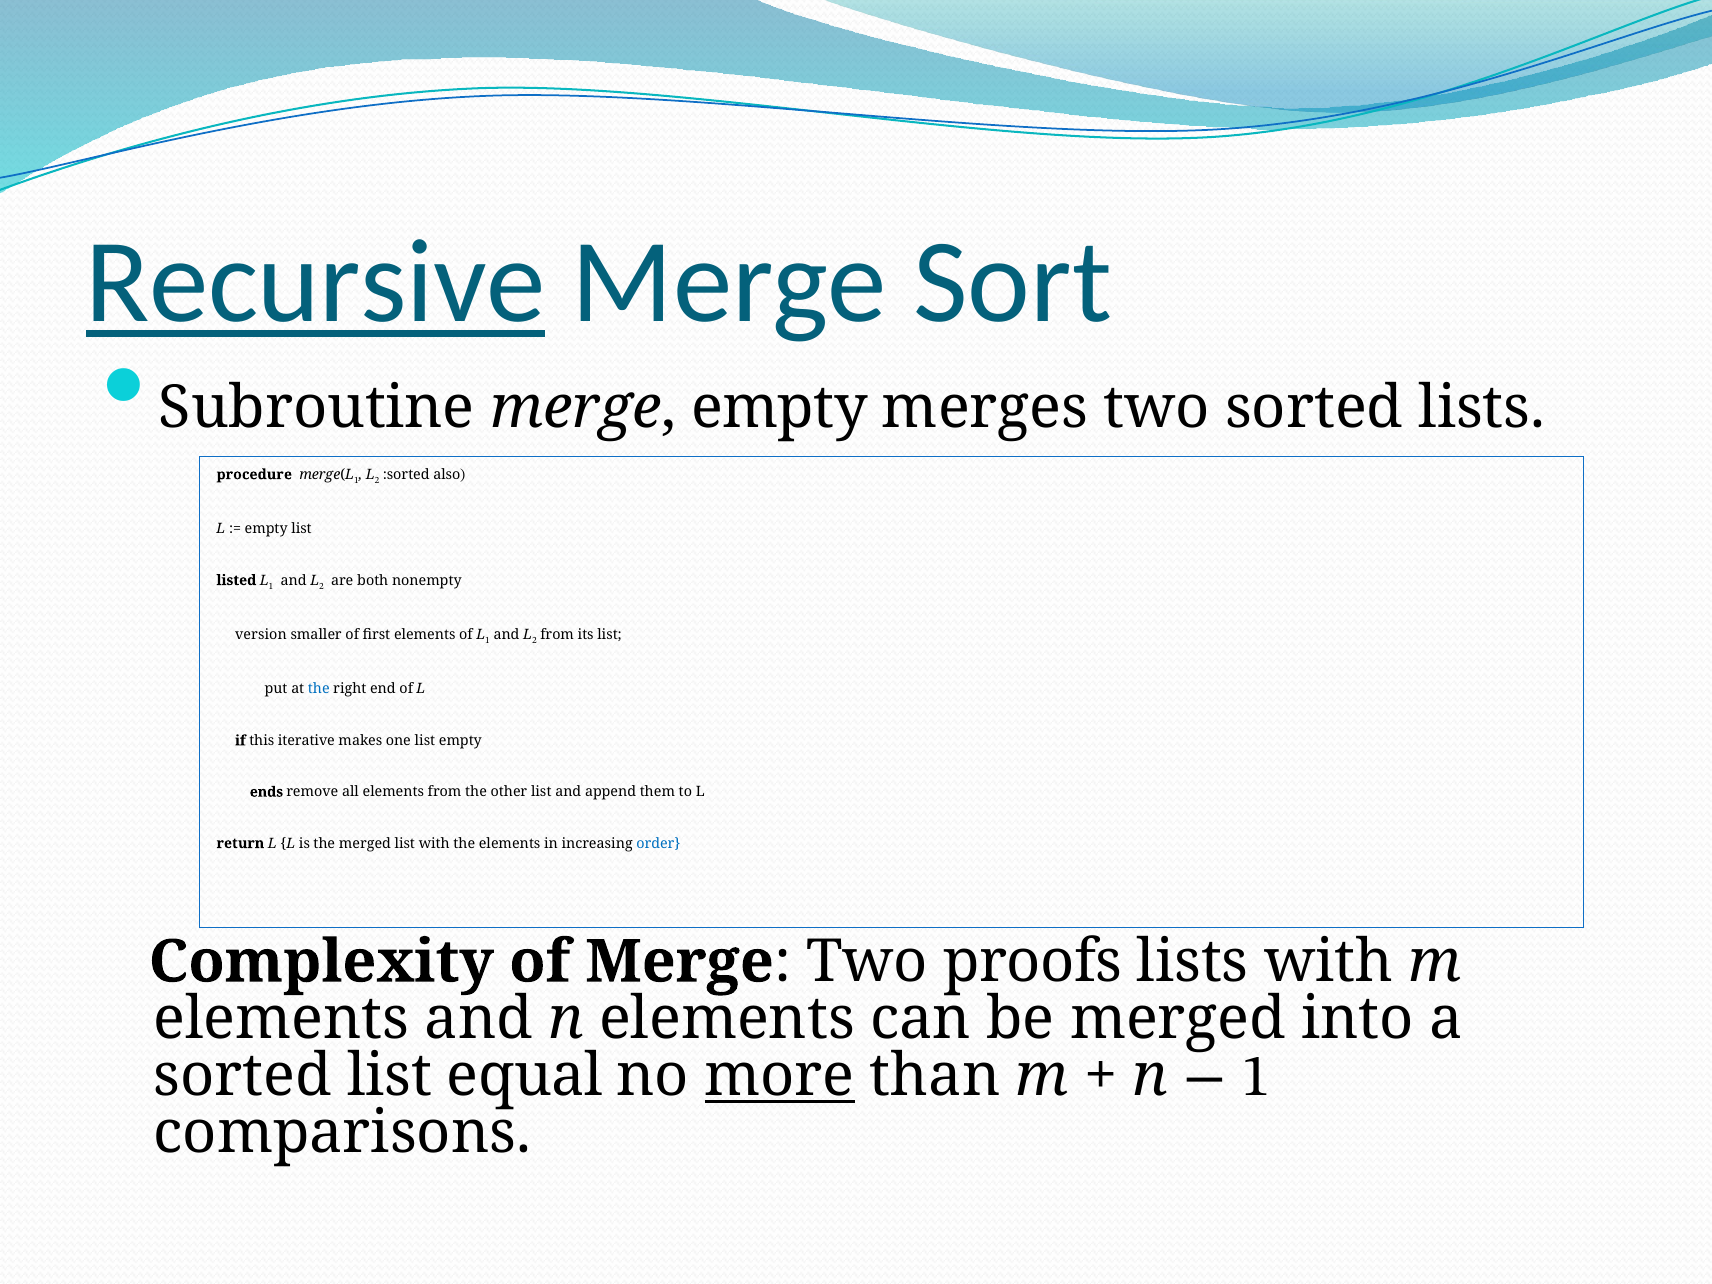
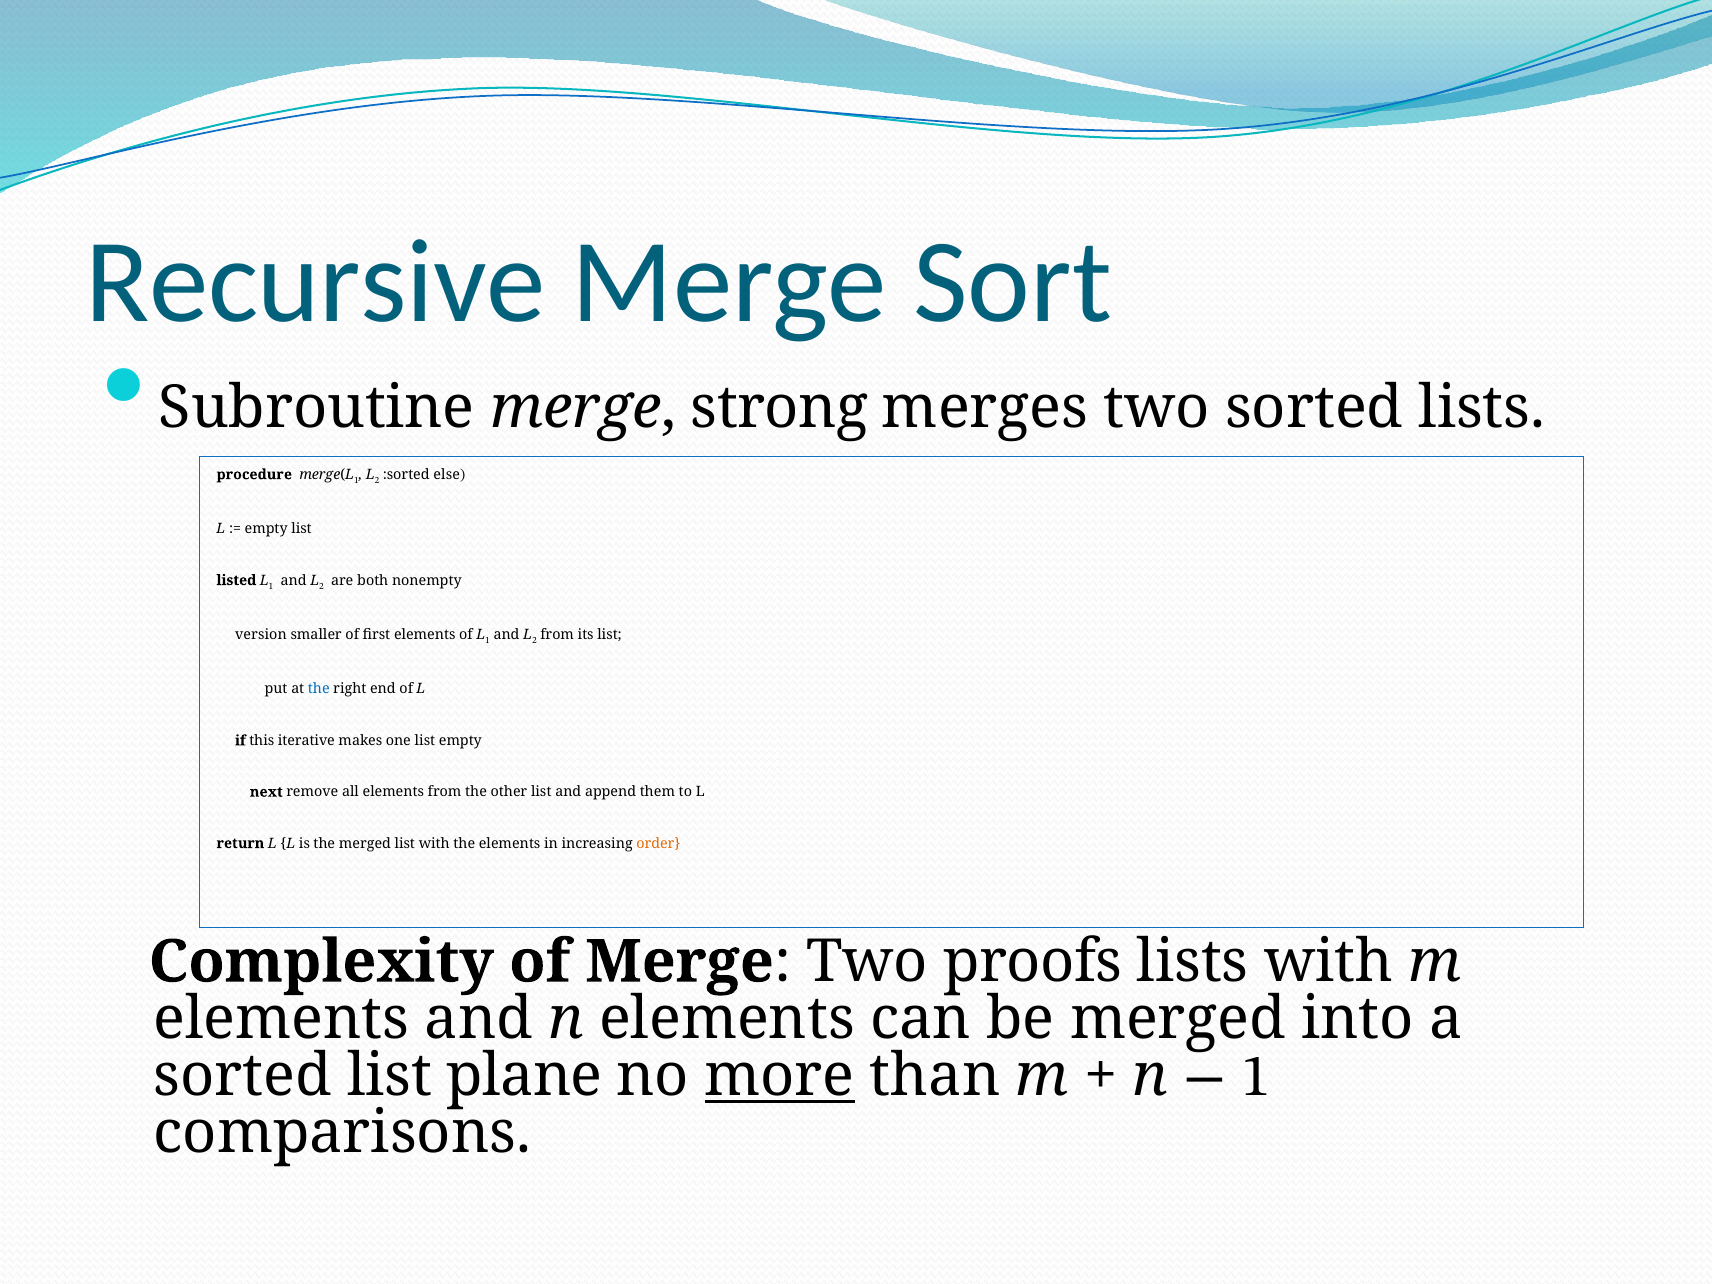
Recursive underline: present -> none
merge empty: empty -> strong
also: also -> else
ends: ends -> next
order colour: blue -> orange
equal: equal -> plane
